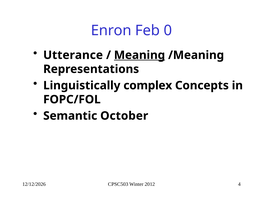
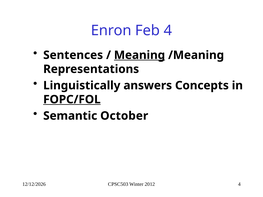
Feb 0: 0 -> 4
Utterance: Utterance -> Sentences
complex: complex -> answers
FOPC/FOL underline: none -> present
